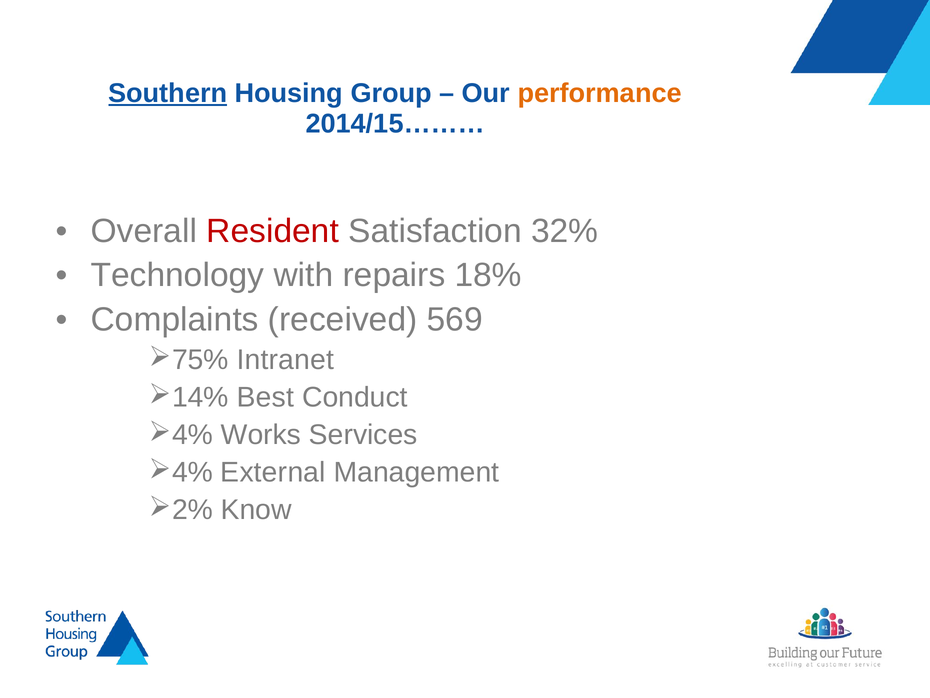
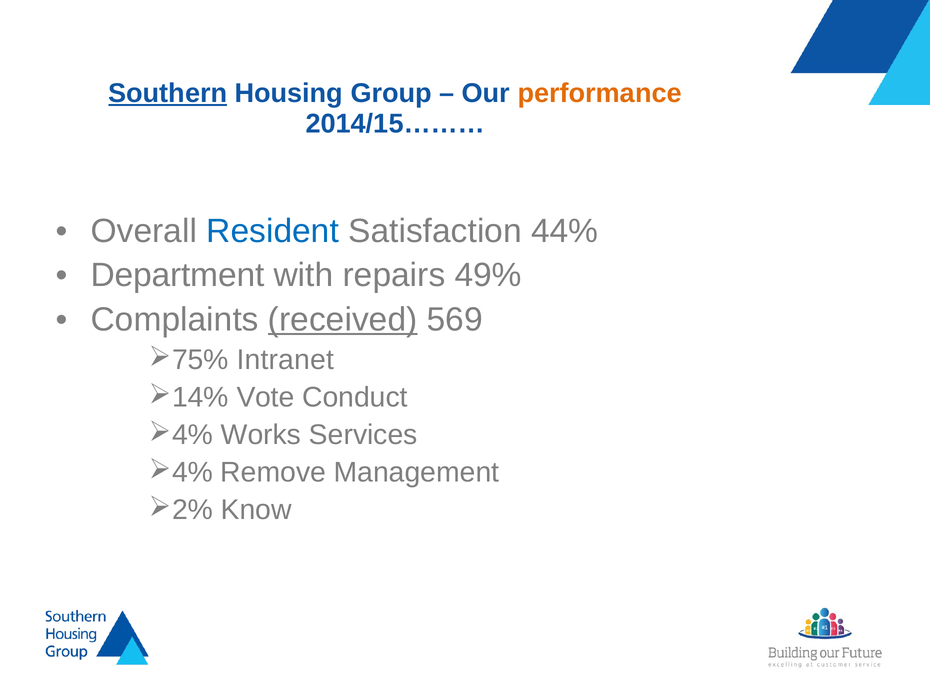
Resident colour: red -> blue
32%: 32% -> 44%
Technology: Technology -> Department
18%: 18% -> 49%
received underline: none -> present
Best: Best -> Vote
External: External -> Remove
